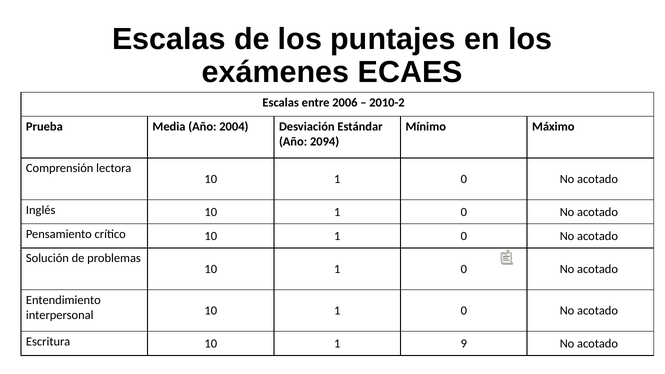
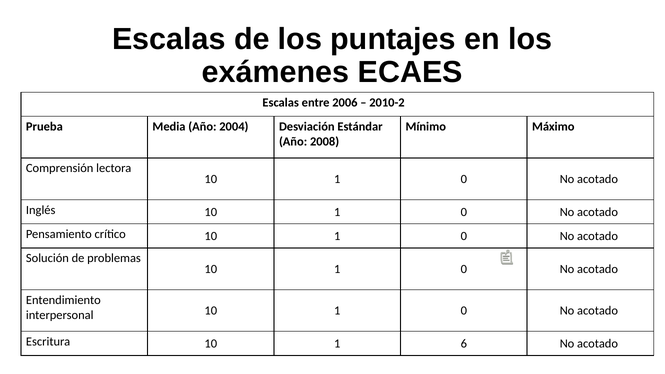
2094: 2094 -> 2008
9: 9 -> 6
